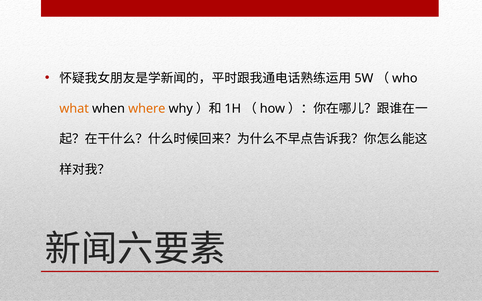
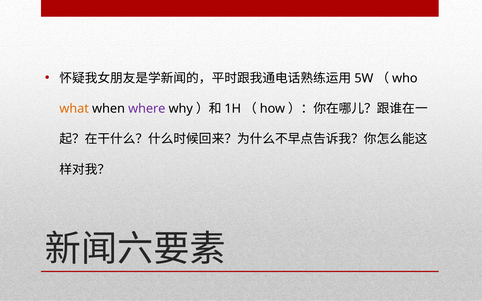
where colour: orange -> purple
